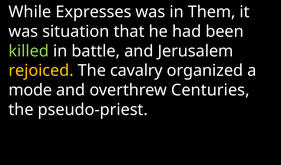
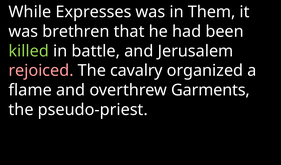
situation: situation -> brethren
rejoiced colour: yellow -> pink
mode: mode -> flame
Centuries: Centuries -> Garments
